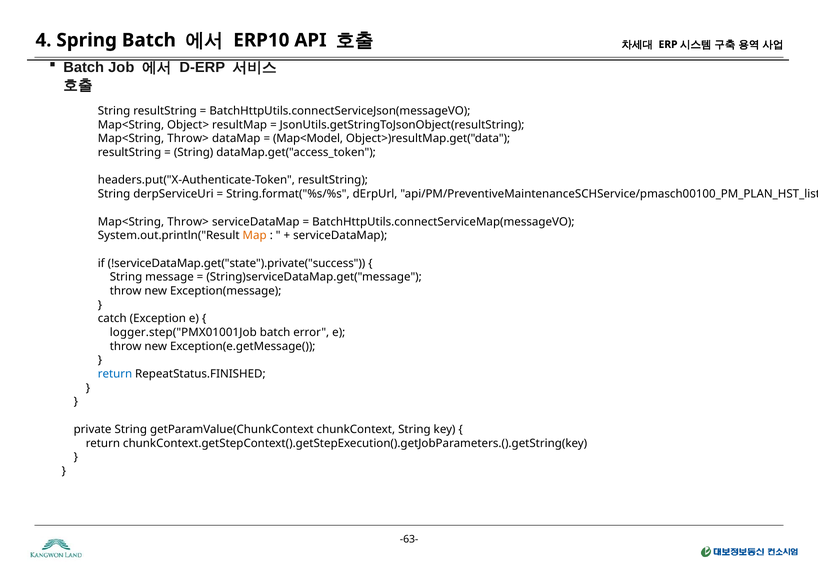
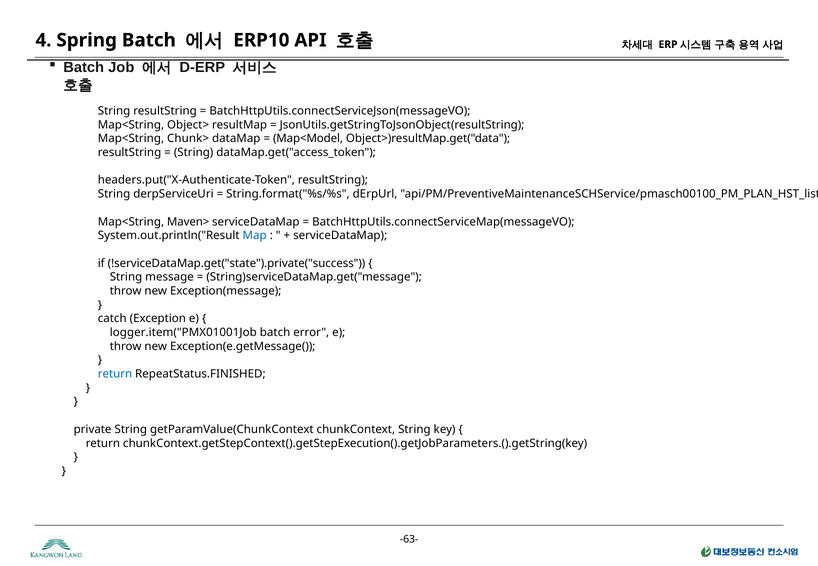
Throw> at (188, 139): Throw> -> Chunk>
Throw> at (188, 222): Throw> -> Maven>
Map colour: orange -> blue
logger.step("PMX01001Job: logger.step("PMX01001Job -> logger.item("PMX01001Job
